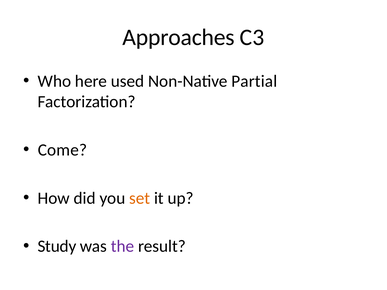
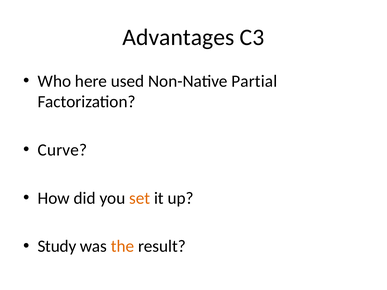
Approaches: Approaches -> Advantages
Come: Come -> Curve
the colour: purple -> orange
